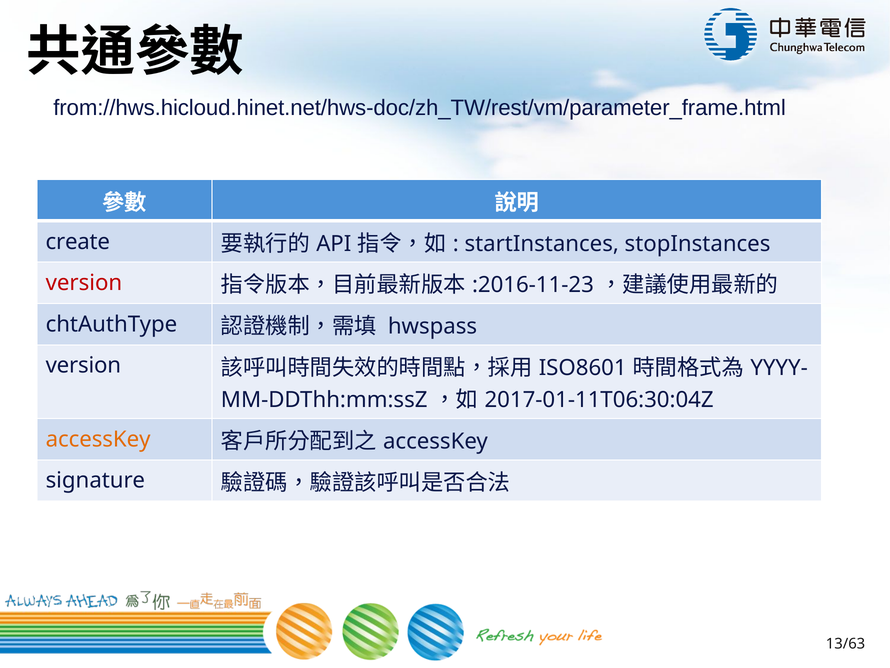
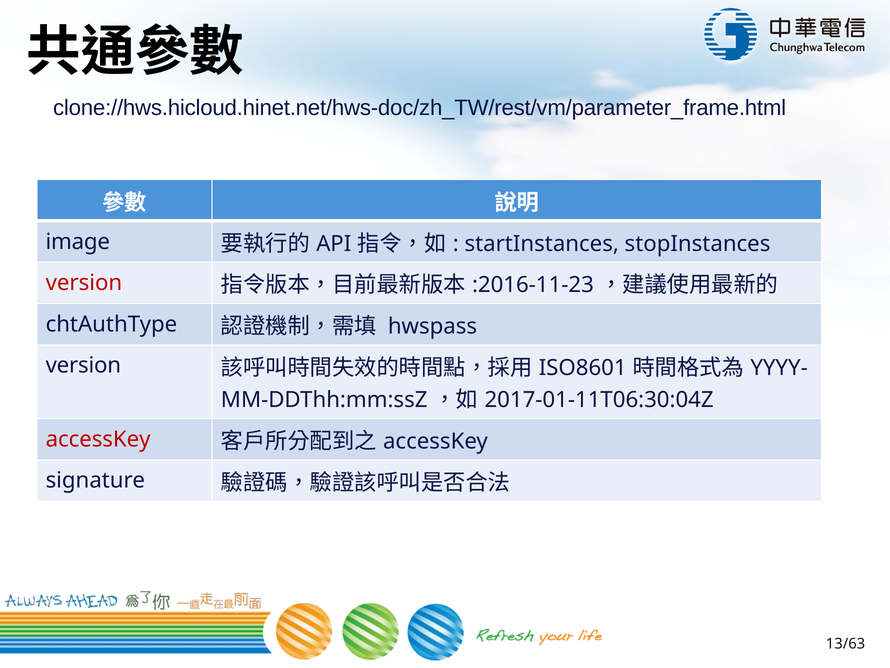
from://hws.hicloud.hinet.net/hws-doc/zh_TW/rest/vm/parameter_frame.html: from://hws.hicloud.hinet.net/hws-doc/zh_TW/rest/vm/parameter_frame.html -> clone://hws.hicloud.hinet.net/hws-doc/zh_TW/rest/vm/parameter_frame.html
create: create -> image
accessKey at (98, 439) colour: orange -> red
